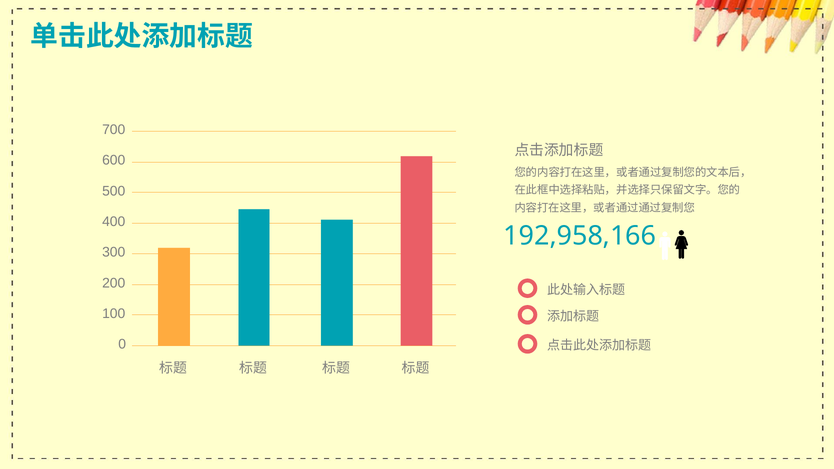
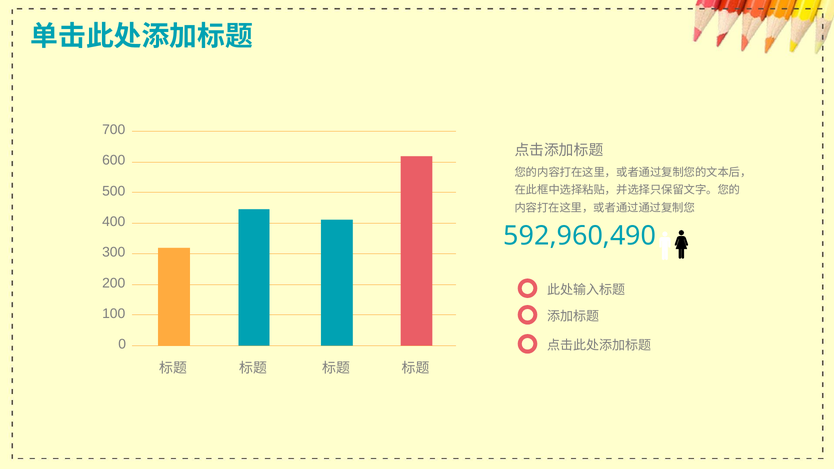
192,958,166: 192,958,166 -> 592,960,490
